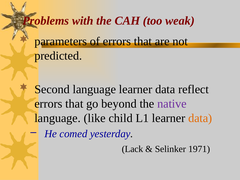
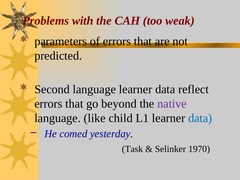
data at (200, 118) colour: orange -> blue
Lack: Lack -> Task
1971: 1971 -> 1970
